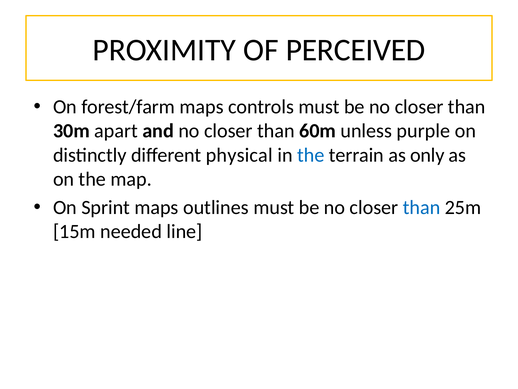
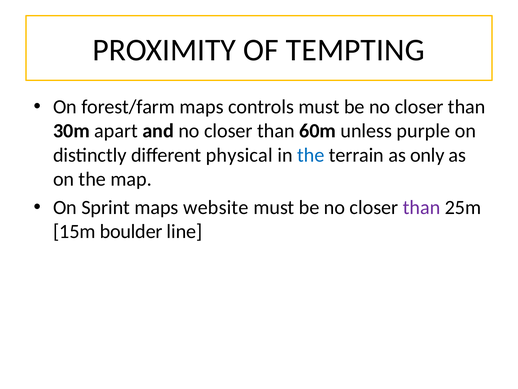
PERCEIVED: PERCEIVED -> TEMPTING
outlines: outlines -> website
than at (422, 207) colour: blue -> purple
needed: needed -> boulder
